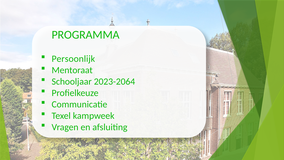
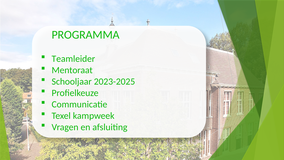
Persoonlijk: Persoonlijk -> Teamleider
2023-2064: 2023-2064 -> 2023-2025
